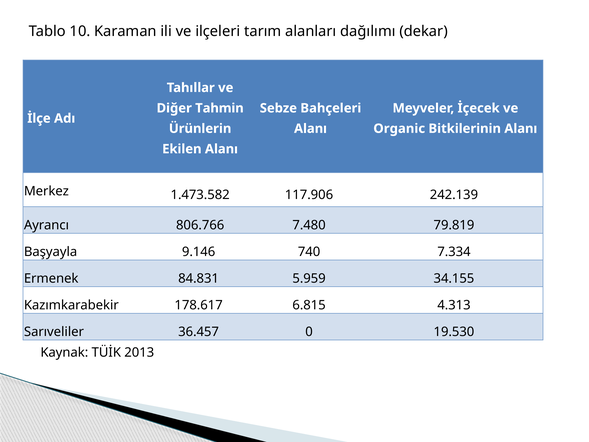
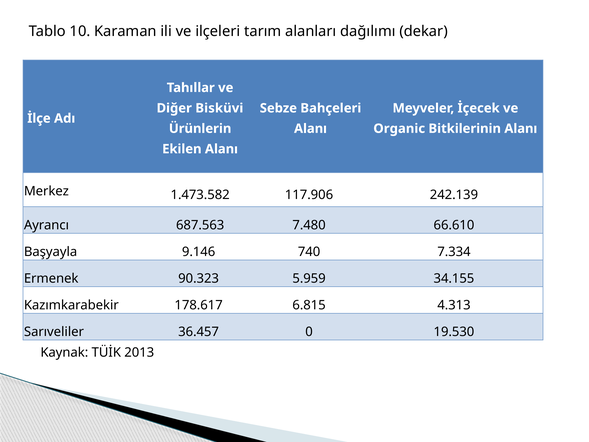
Tahmin: Tahmin -> Bisküvi
806.766: 806.766 -> 687.563
79.819: 79.819 -> 66.610
84.831: 84.831 -> 90.323
